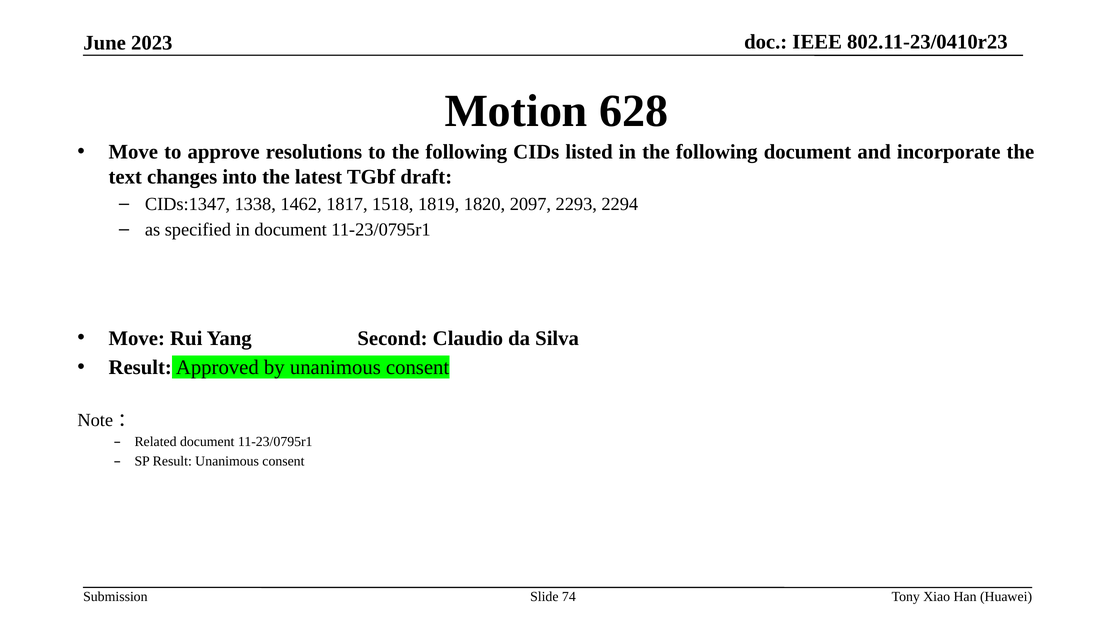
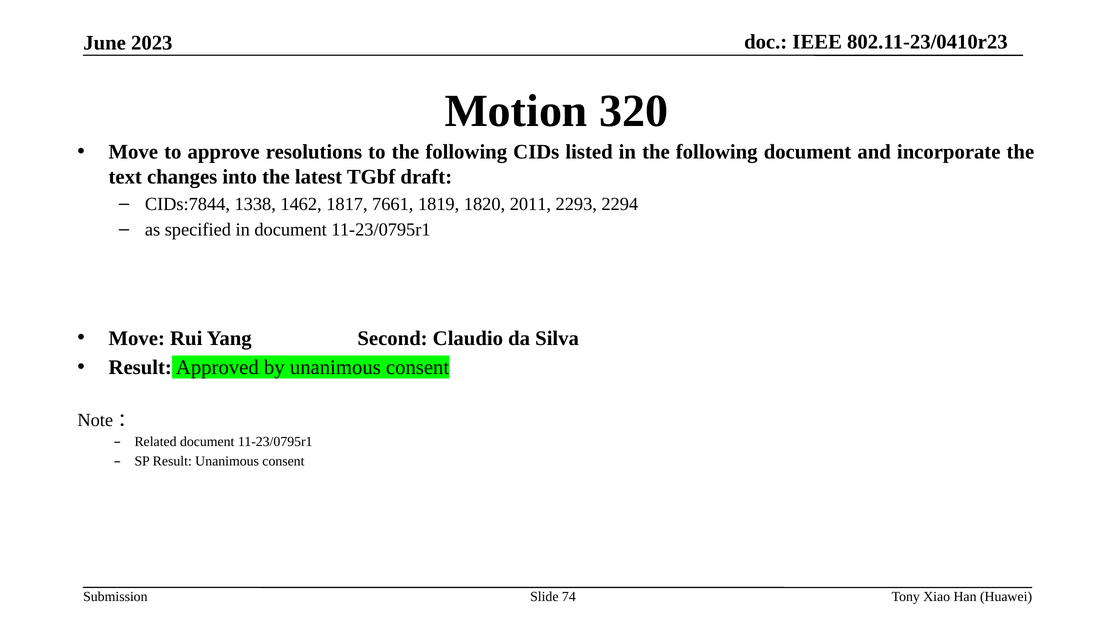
628: 628 -> 320
CIDs:1347: CIDs:1347 -> CIDs:7844
1518: 1518 -> 7661
2097: 2097 -> 2011
